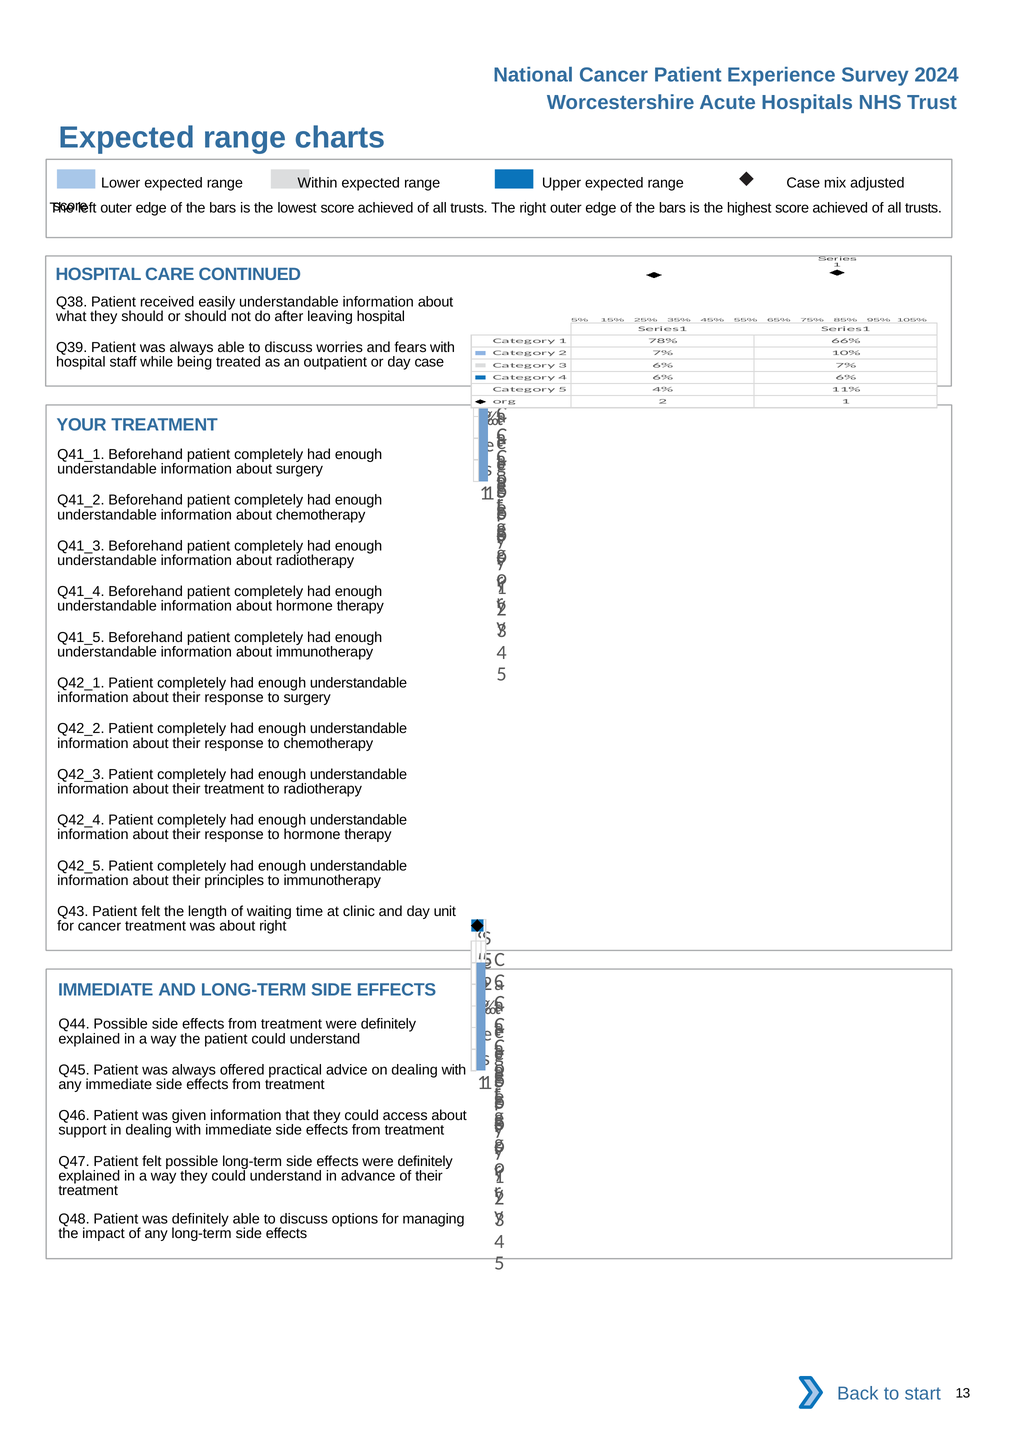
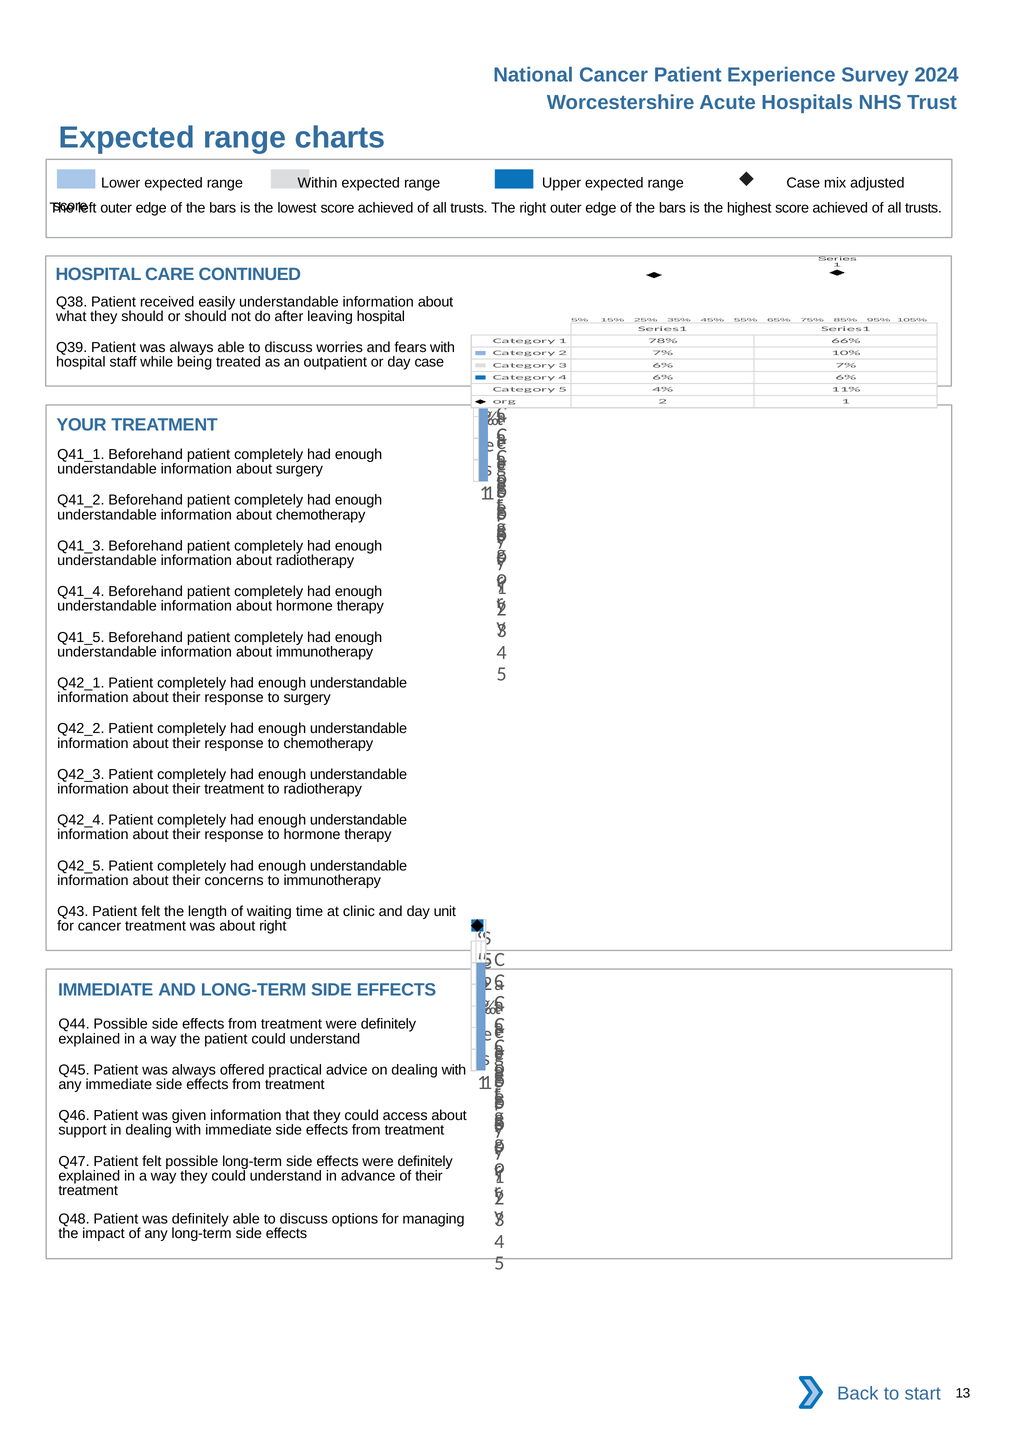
principles: principles -> concerns
